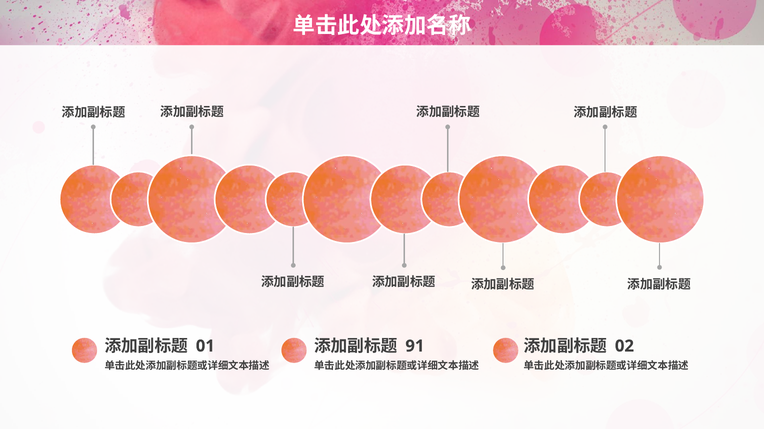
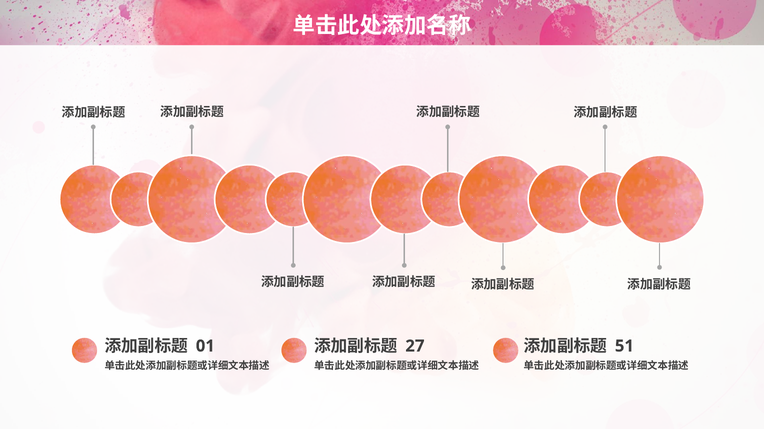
91: 91 -> 27
02: 02 -> 51
